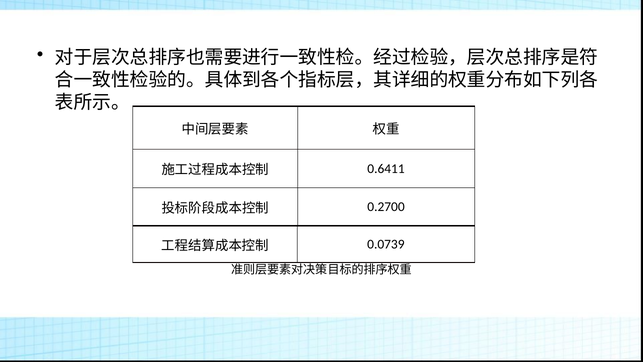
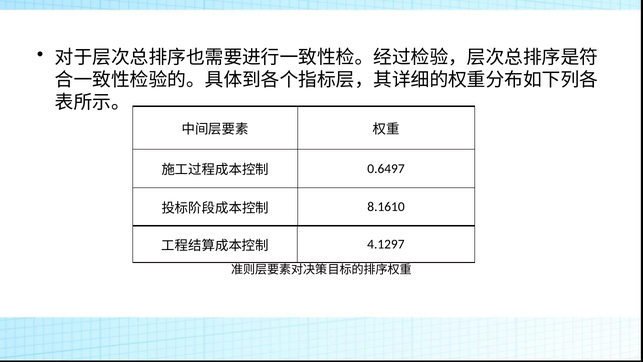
0.6411: 0.6411 -> 0.6497
0.2700: 0.2700 -> 8.1610
0.0739: 0.0739 -> 4.1297
